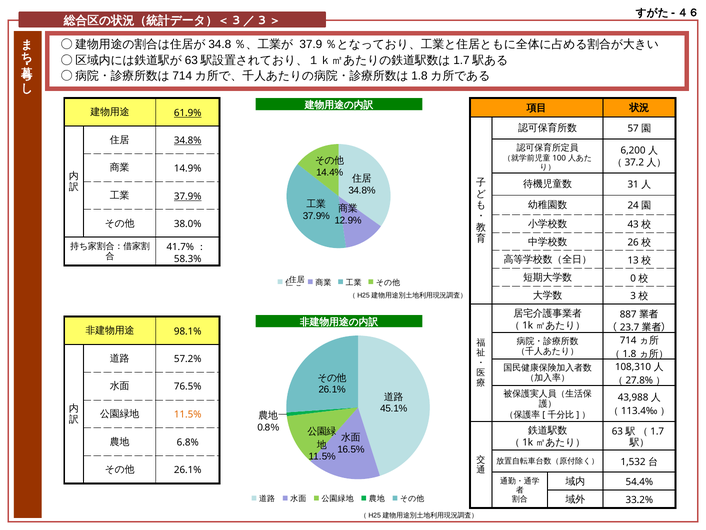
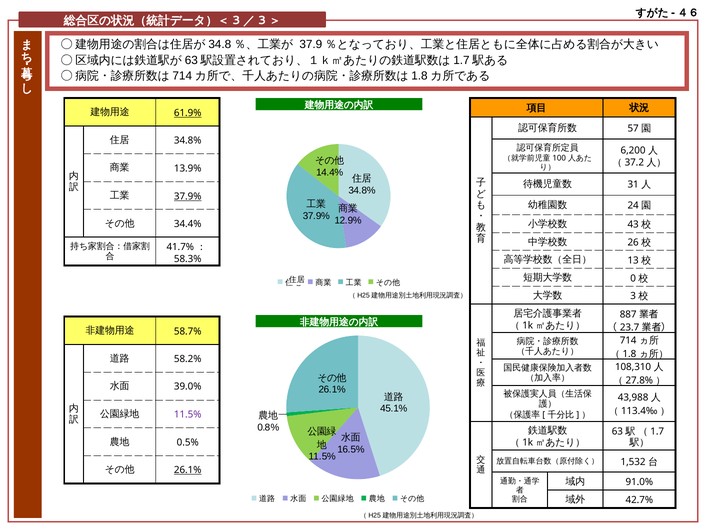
34.8% at (188, 141) underline: present -> none
14.9%: 14.9% -> 13.9%
38.0%: 38.0% -> 34.4%
98.1%: 98.1% -> 58.7%
57.2%: 57.2% -> 58.2%
76.5%: 76.5% -> 39.0%
11.5% at (188, 414) colour: orange -> purple
6.8%: 6.8% -> 0.5%
26.1% at (188, 470) underline: none -> present
54.4%: 54.4% -> 91.0%
33.2%: 33.2% -> 42.7%
